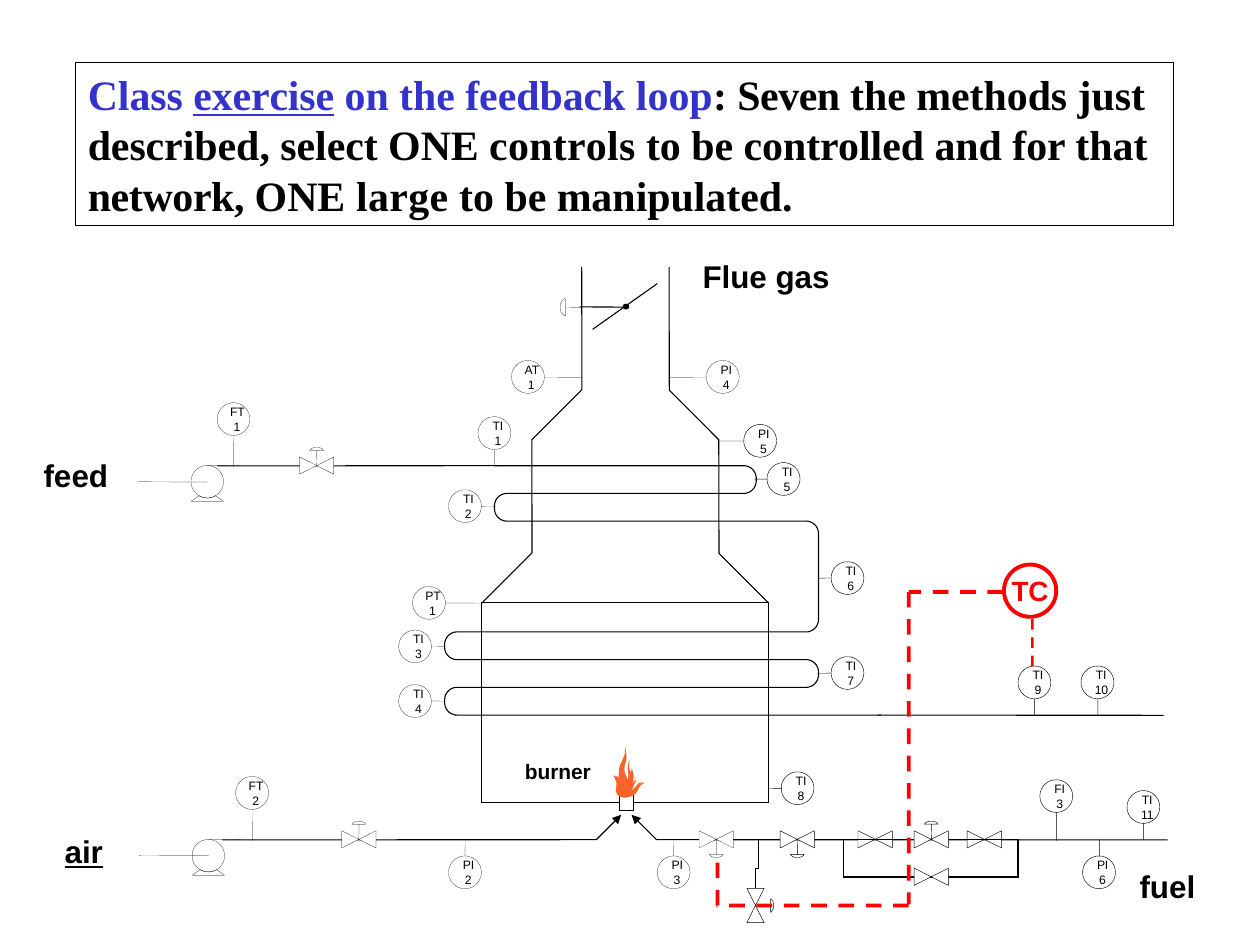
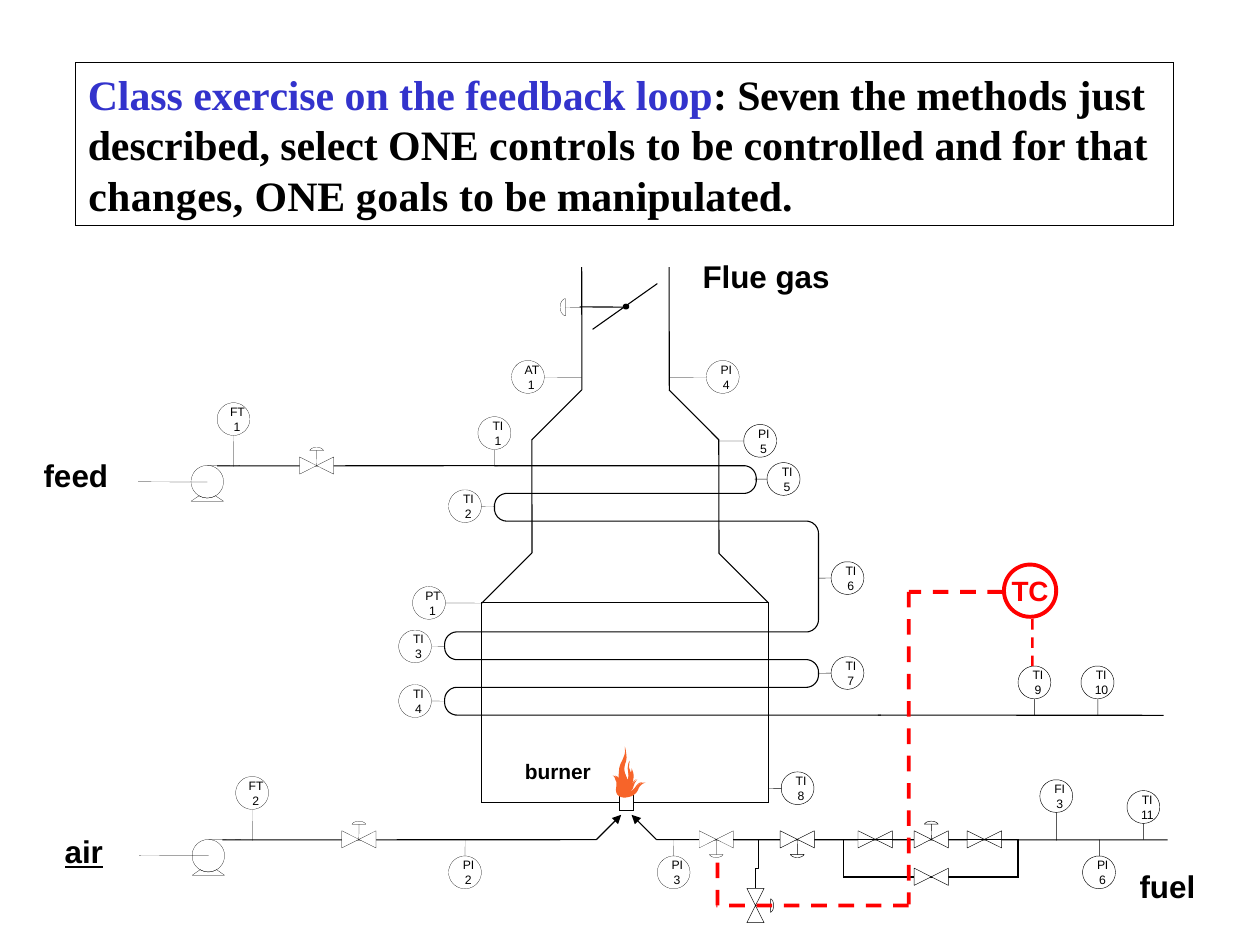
exercise underline: present -> none
network: network -> changes
large: large -> goals
